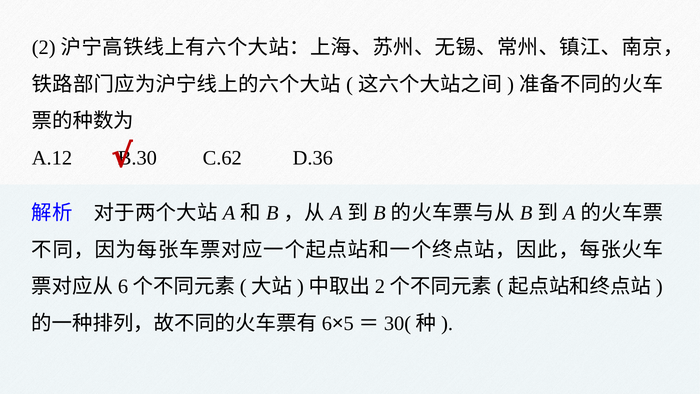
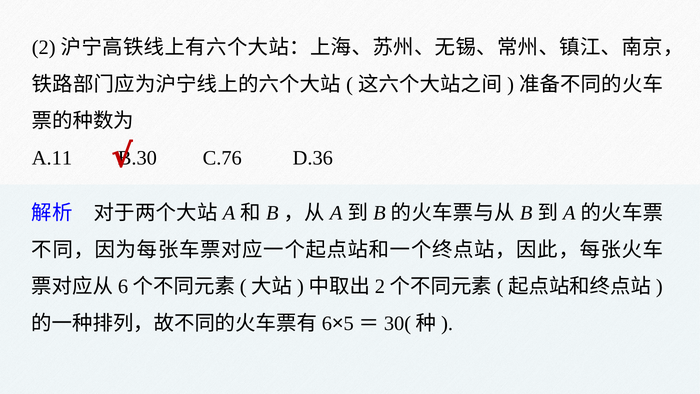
A.12: A.12 -> A.11
C.62: C.62 -> C.76
